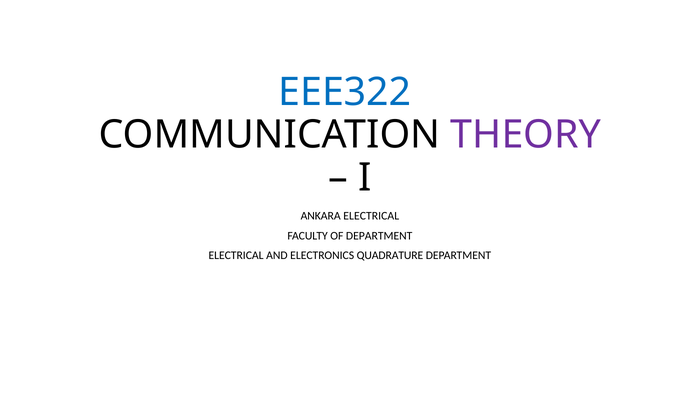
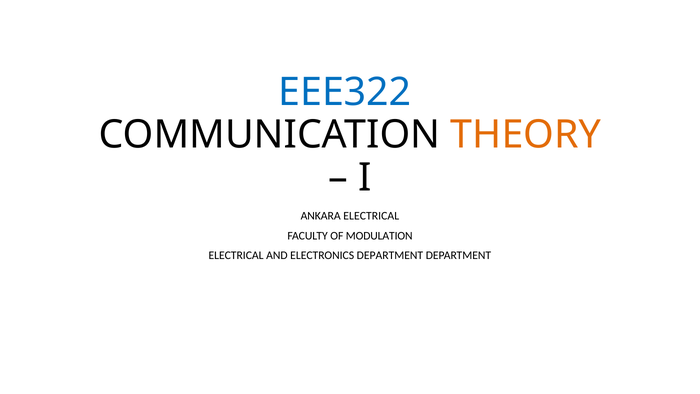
THEORY colour: purple -> orange
OF DEPARTMENT: DEPARTMENT -> MODULATION
ELECTRONICS QUADRATURE: QUADRATURE -> DEPARTMENT
